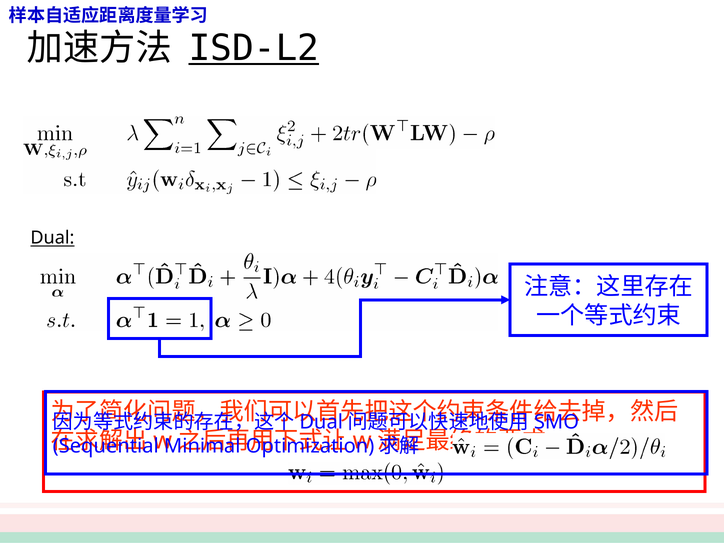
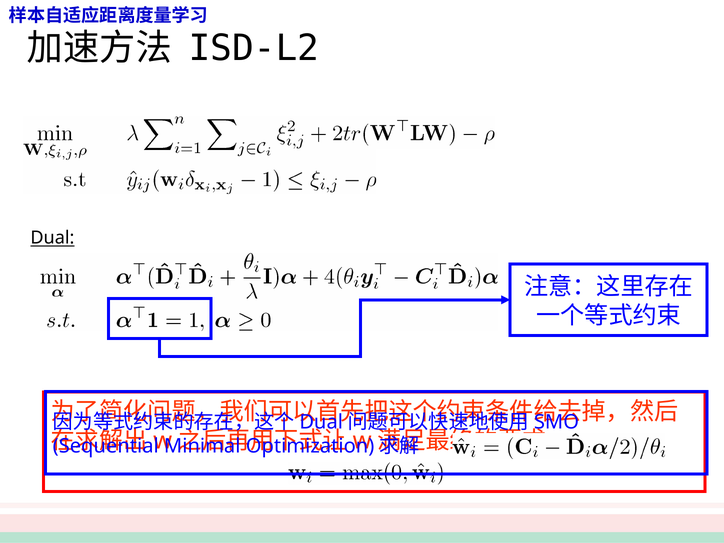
ISD-L2 underline: present -> none
